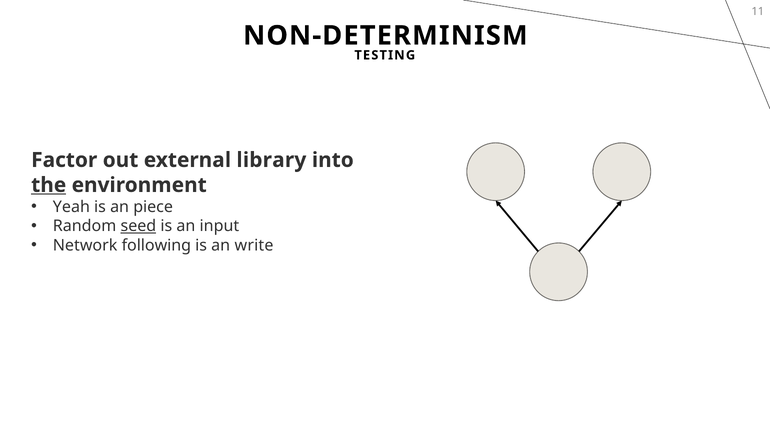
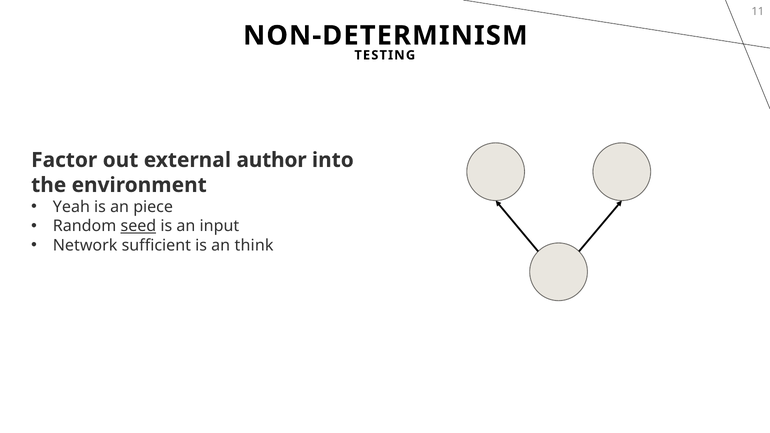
library: library -> author
the underline: present -> none
following: following -> sufficient
write: write -> think
